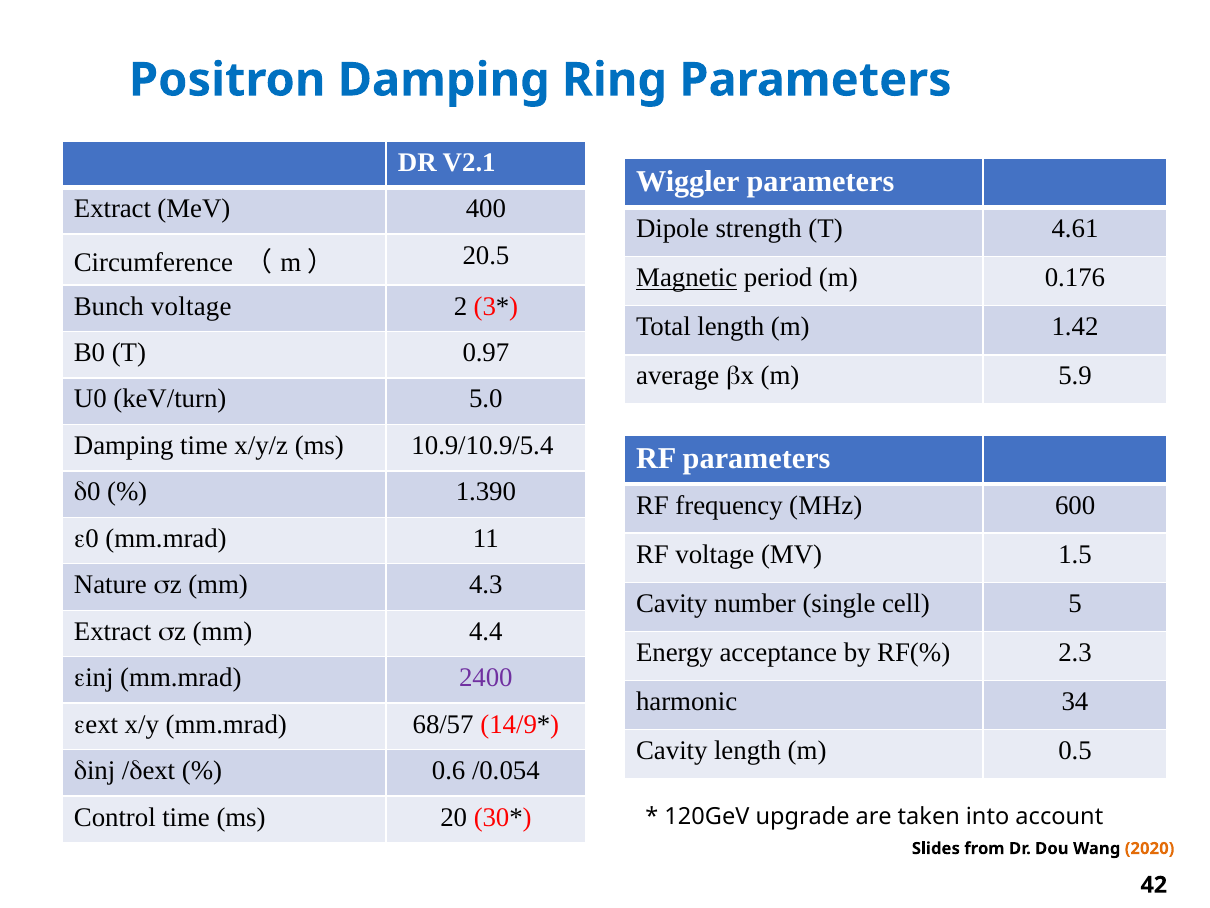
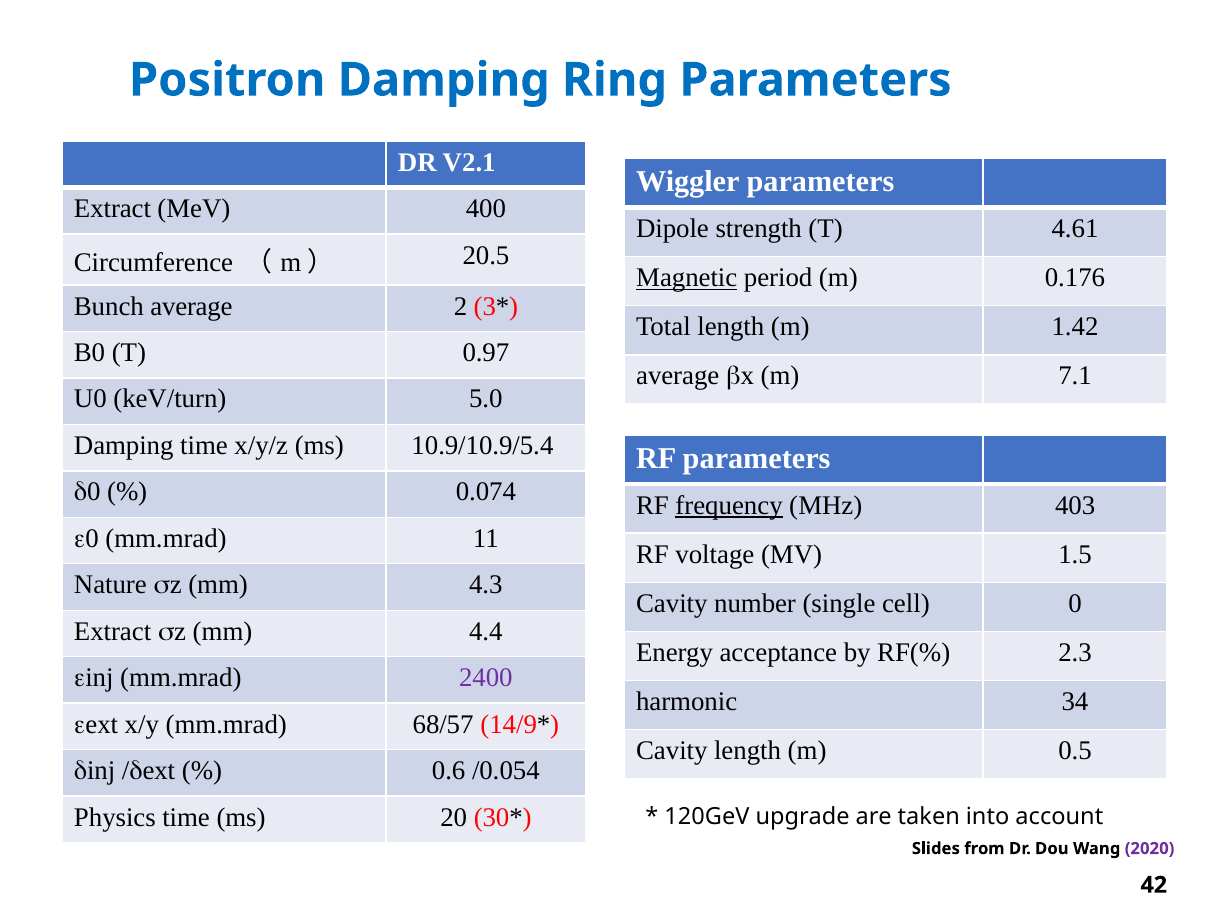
Bunch voltage: voltage -> average
5.9: 5.9 -> 7.1
1.390: 1.390 -> 0.074
frequency underline: none -> present
600: 600 -> 403
5: 5 -> 0
Control: Control -> Physics
2020 colour: orange -> purple
